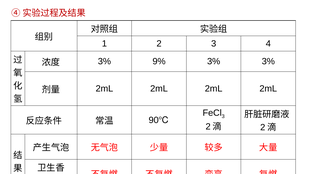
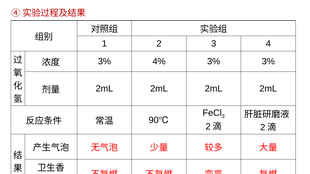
9%: 9% -> 4%
